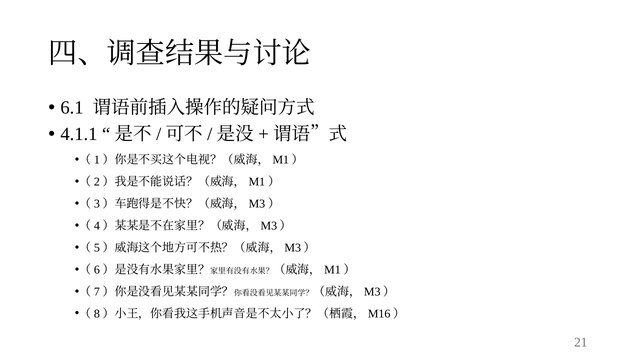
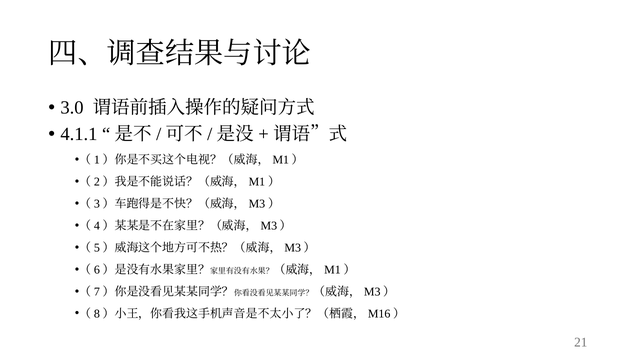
6.1: 6.1 -> 3.0
